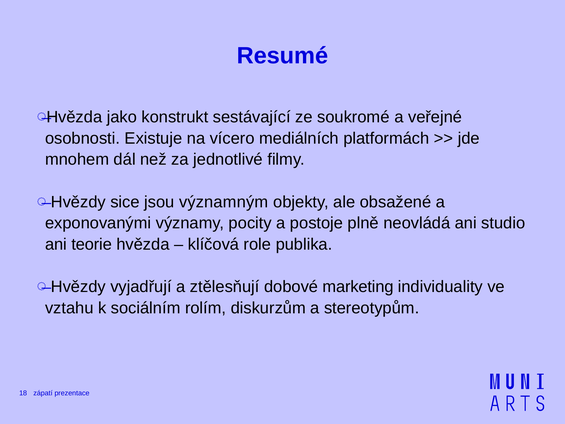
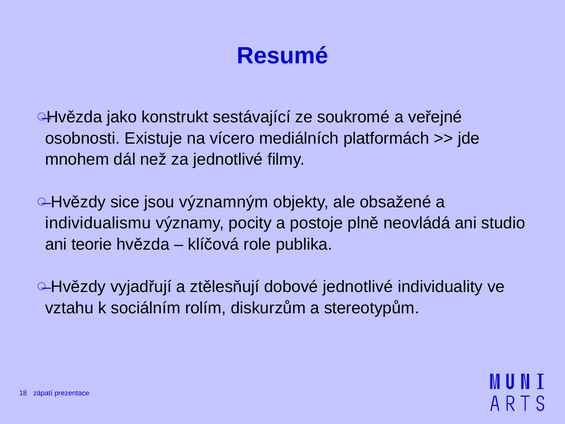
exponovanými: exponovanými -> individualismu
dobové marketing: marketing -> jednotlivé
